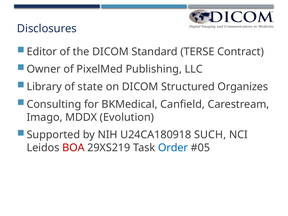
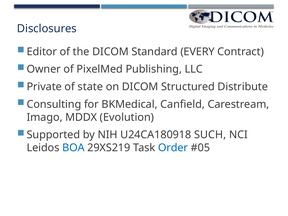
TERSE: TERSE -> EVERY
Library: Library -> Private
Organizes: Organizes -> Distribute
BOA colour: red -> blue
